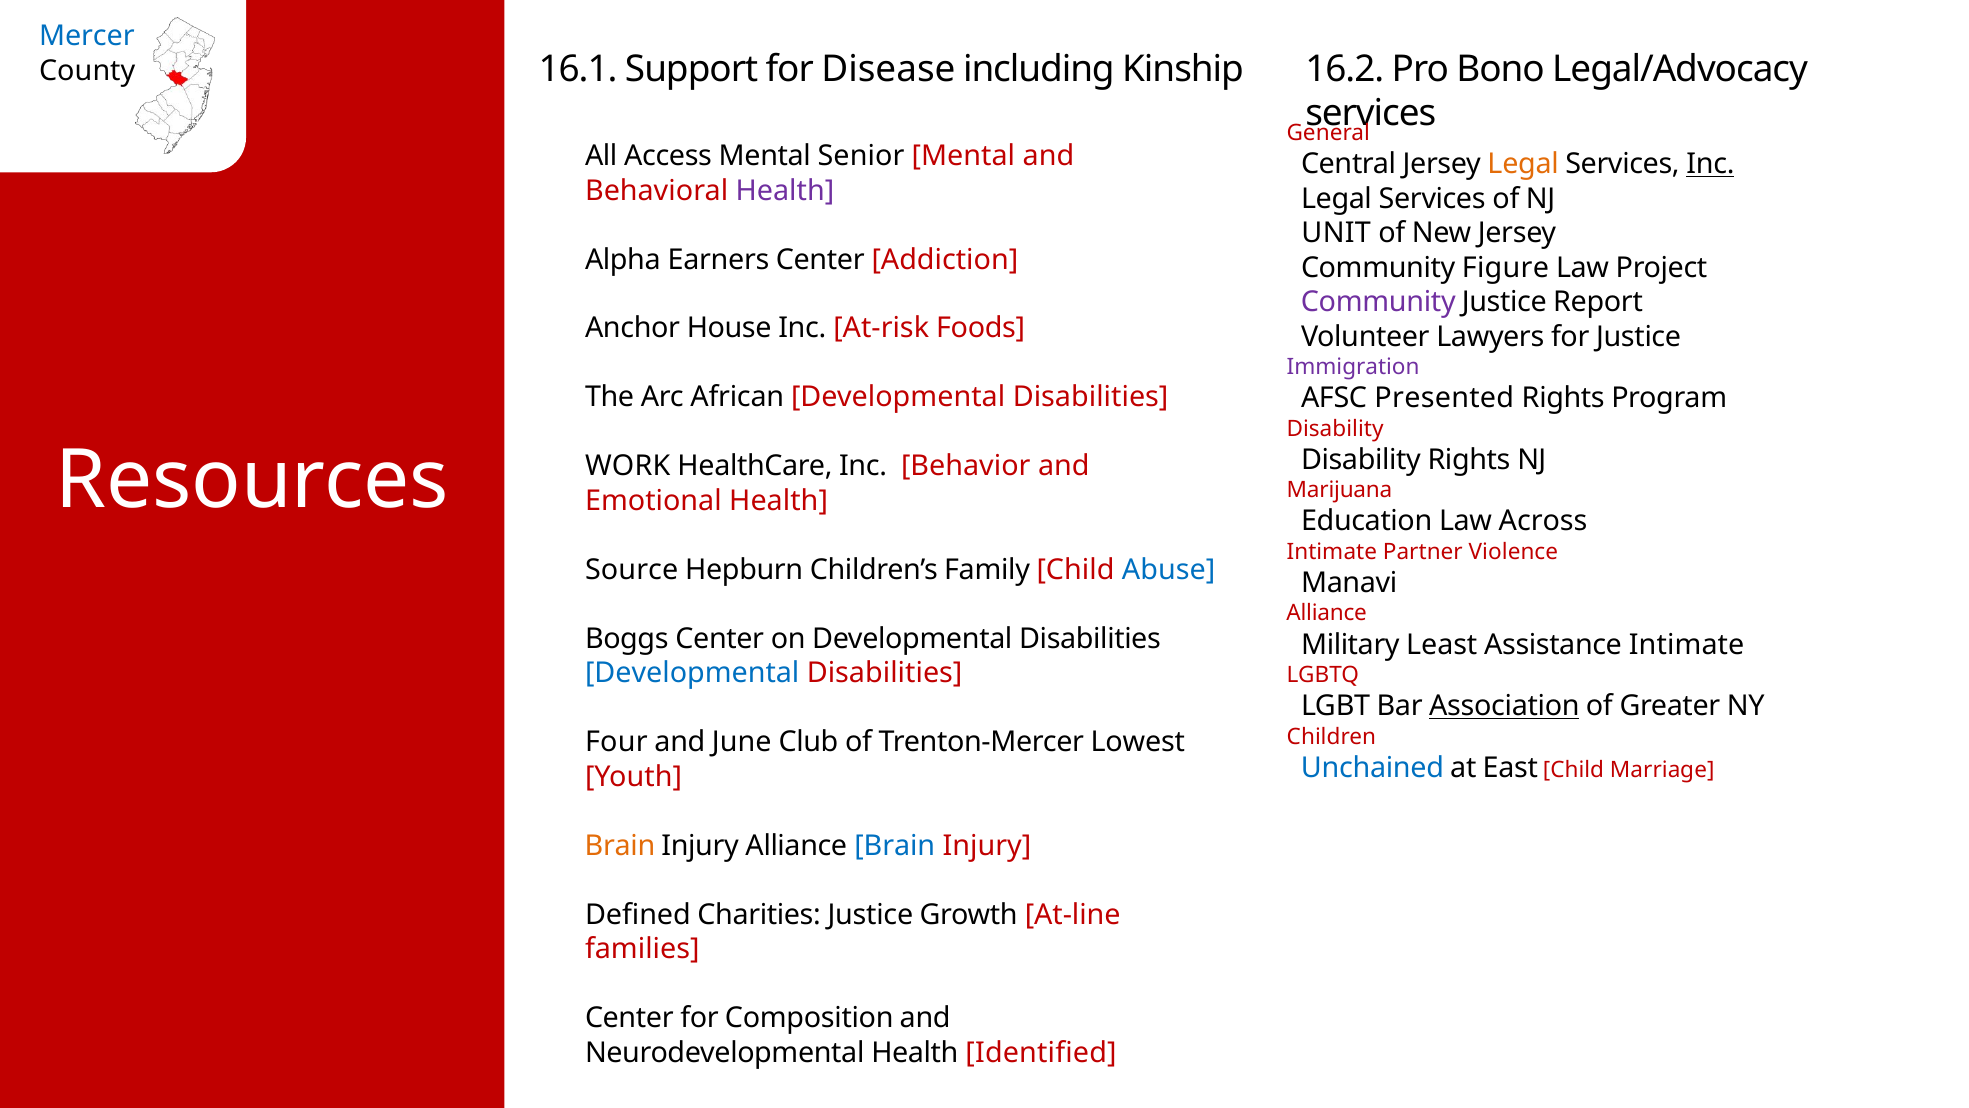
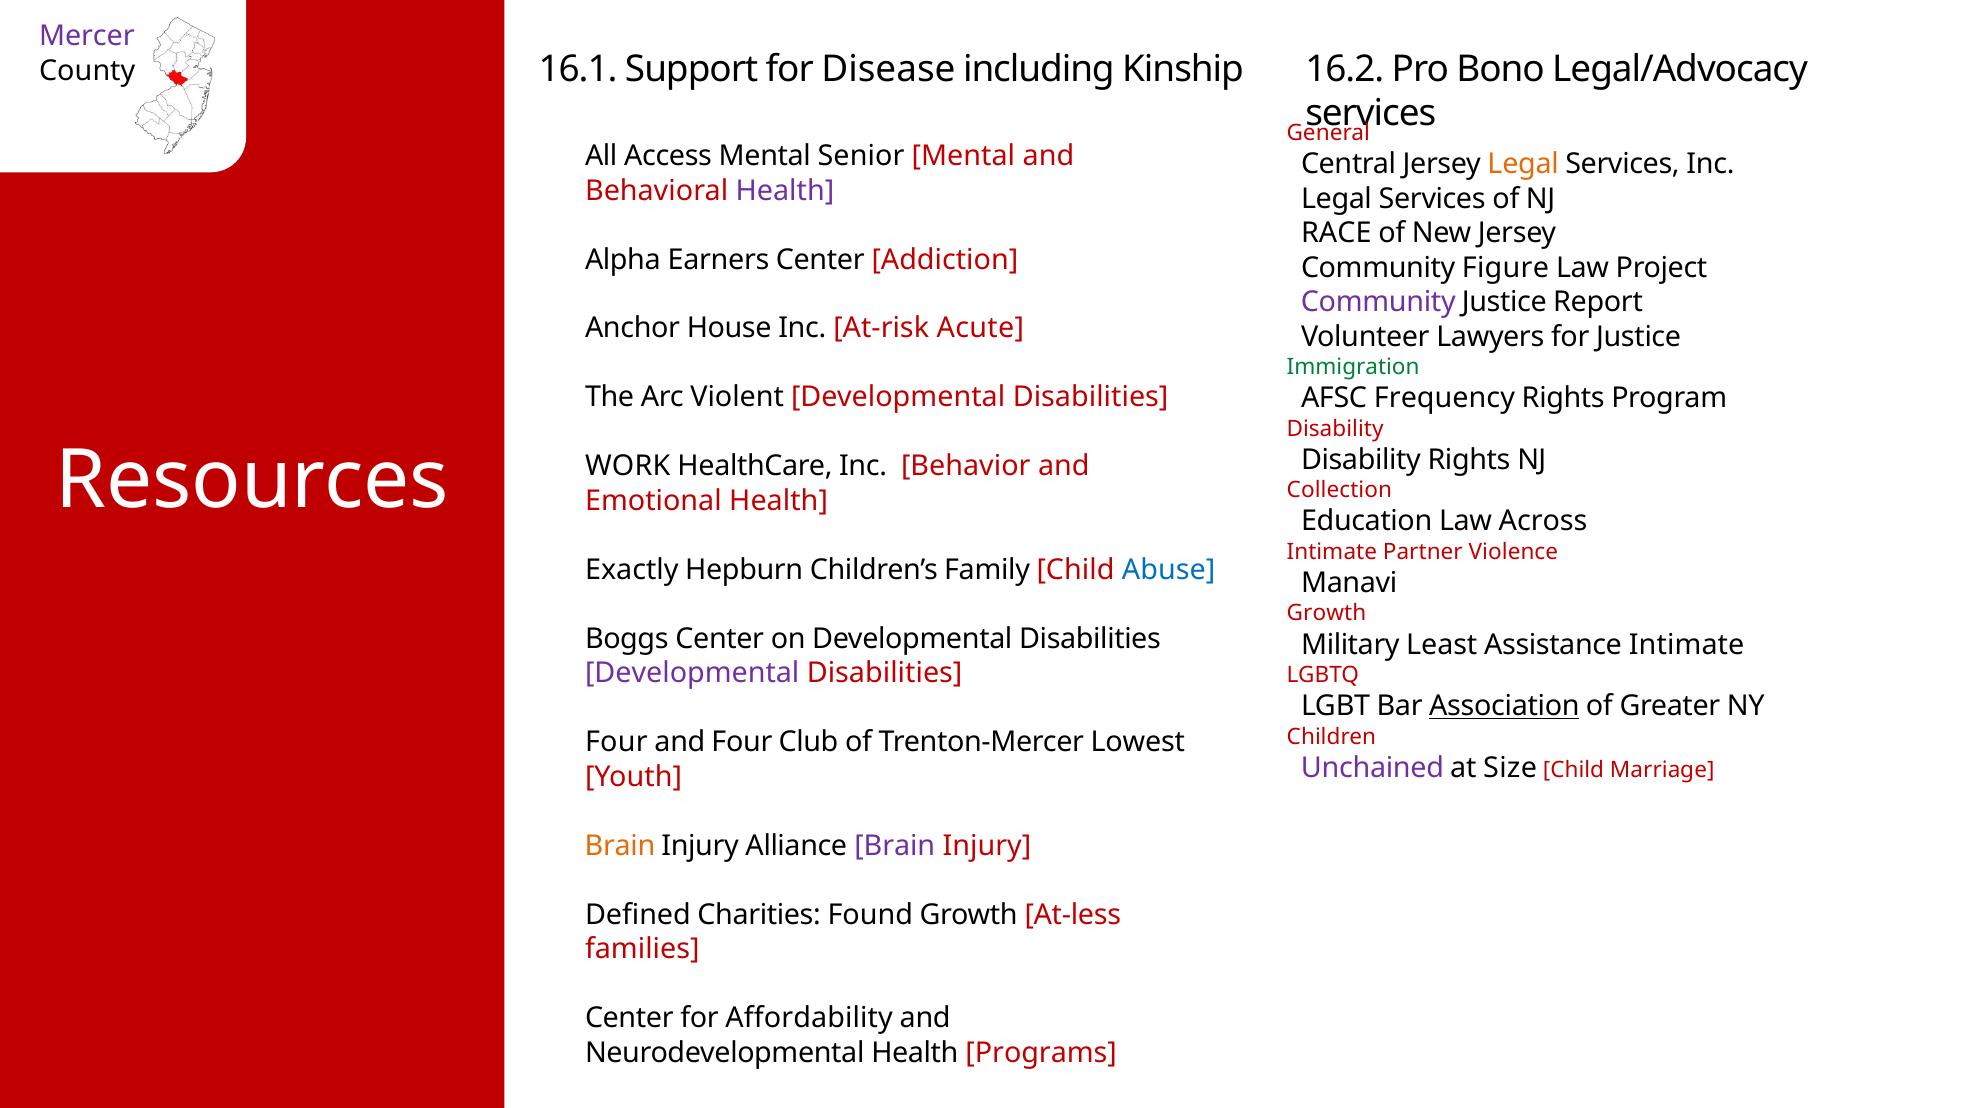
Mercer colour: blue -> purple
Inc at (1710, 164) underline: present -> none
UNIT: UNIT -> RACE
Foods: Foods -> Acute
Immigration colour: purple -> green
African: African -> Violent
Presented: Presented -> Frequency
Marijuana: Marijuana -> Collection
Source: Source -> Exactly
Alliance at (1327, 613): Alliance -> Growth
Developmental at (692, 673) colour: blue -> purple
and June: June -> Four
Unchained colour: blue -> purple
East: East -> Size
Brain at (895, 846) colour: blue -> purple
Charities Justice: Justice -> Found
At-line: At-line -> At-less
Composition: Composition -> Affordability
Identified: Identified -> Programs
